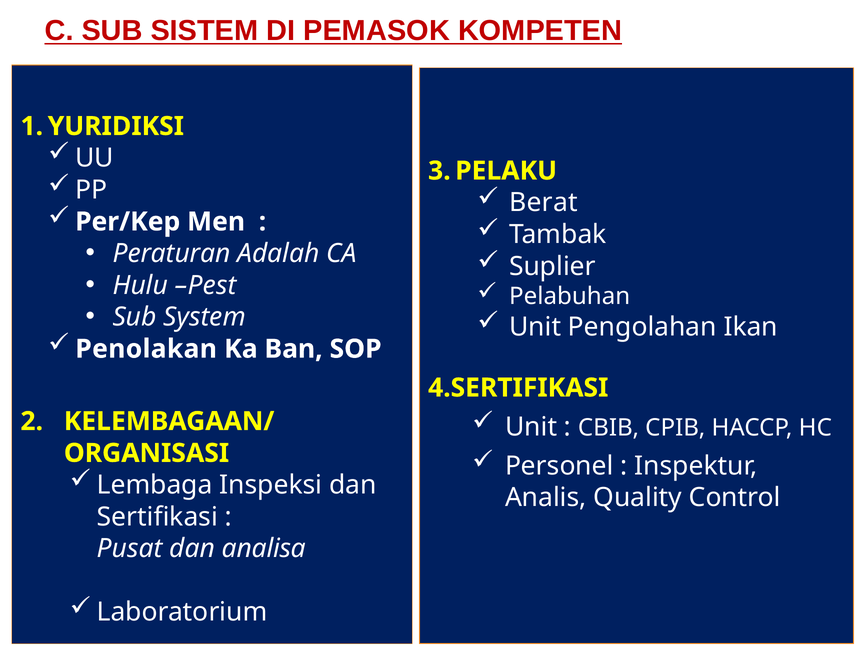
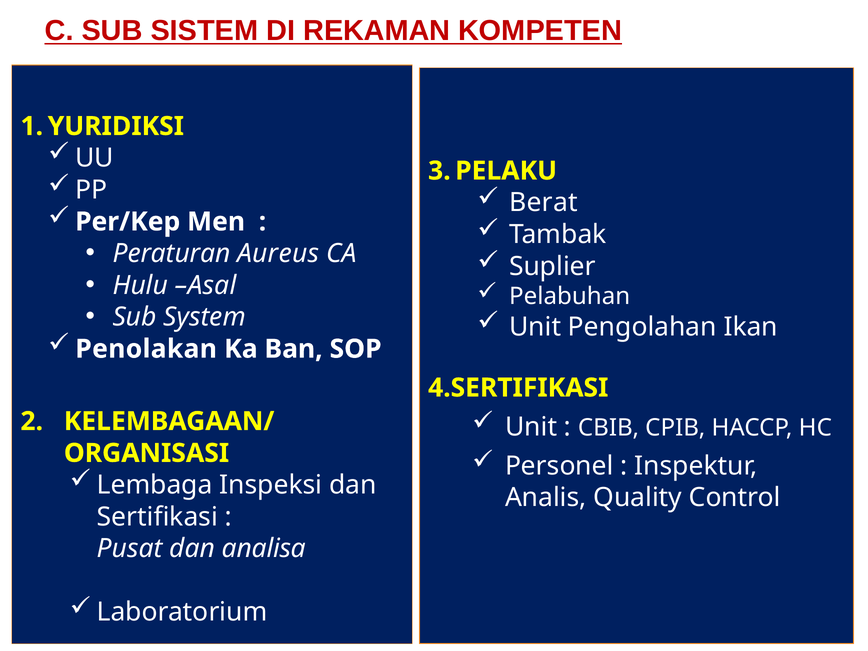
PEMASOK: PEMASOK -> REKAMAN
Adalah: Adalah -> Aureus
Pest: Pest -> Asal
